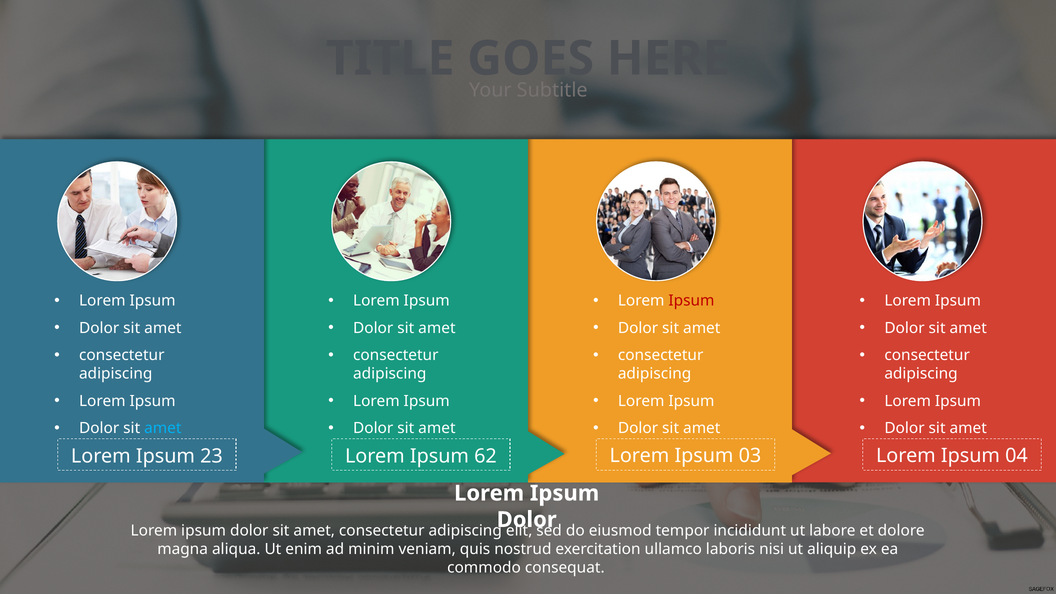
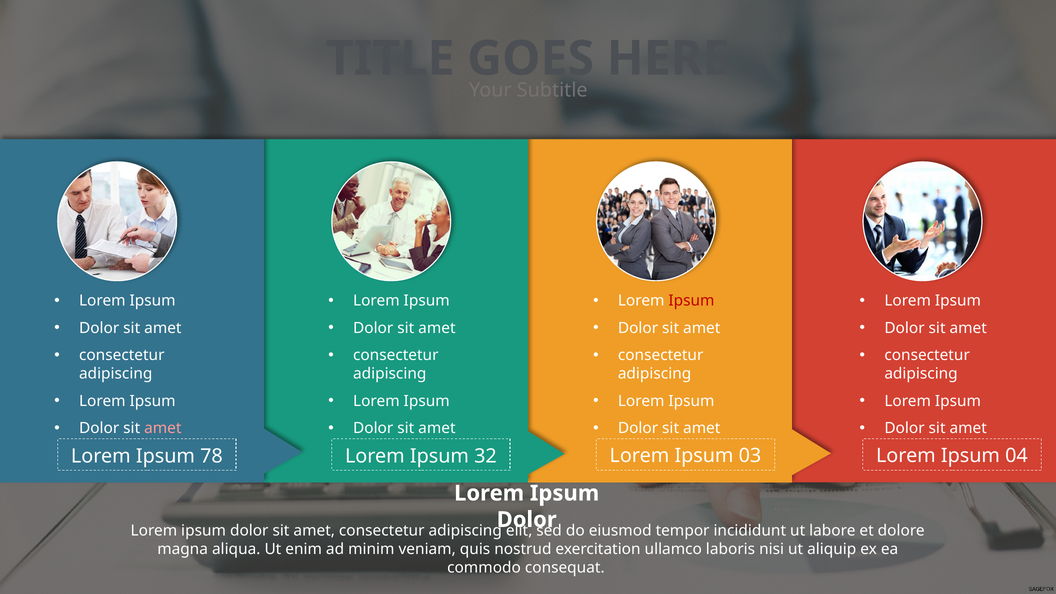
amet at (163, 428) colour: light blue -> pink
23: 23 -> 78
62: 62 -> 32
